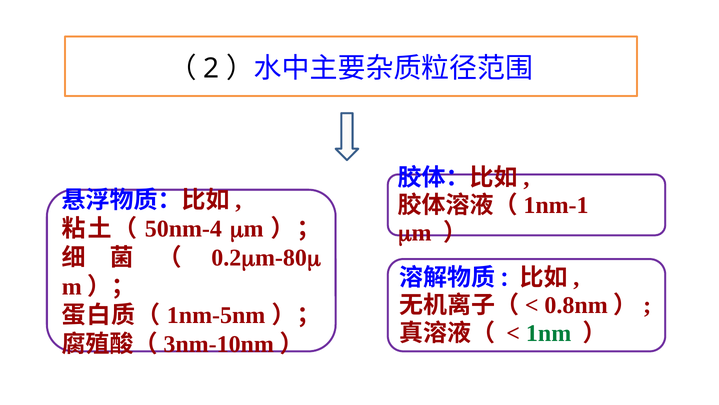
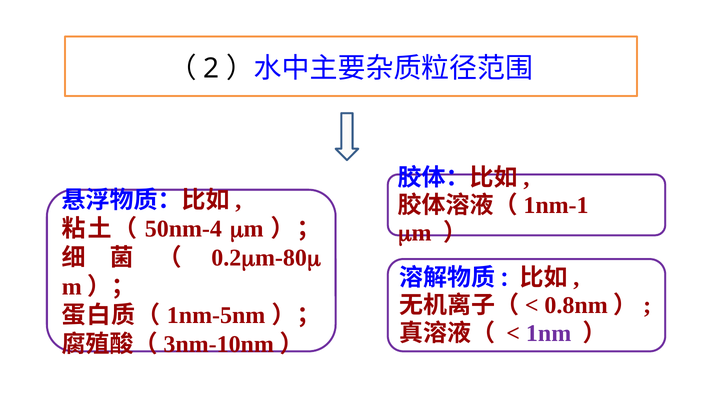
1nm colour: green -> purple
